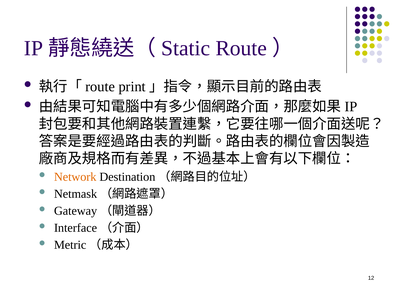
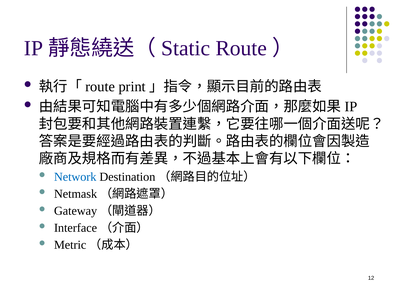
Network colour: orange -> blue
